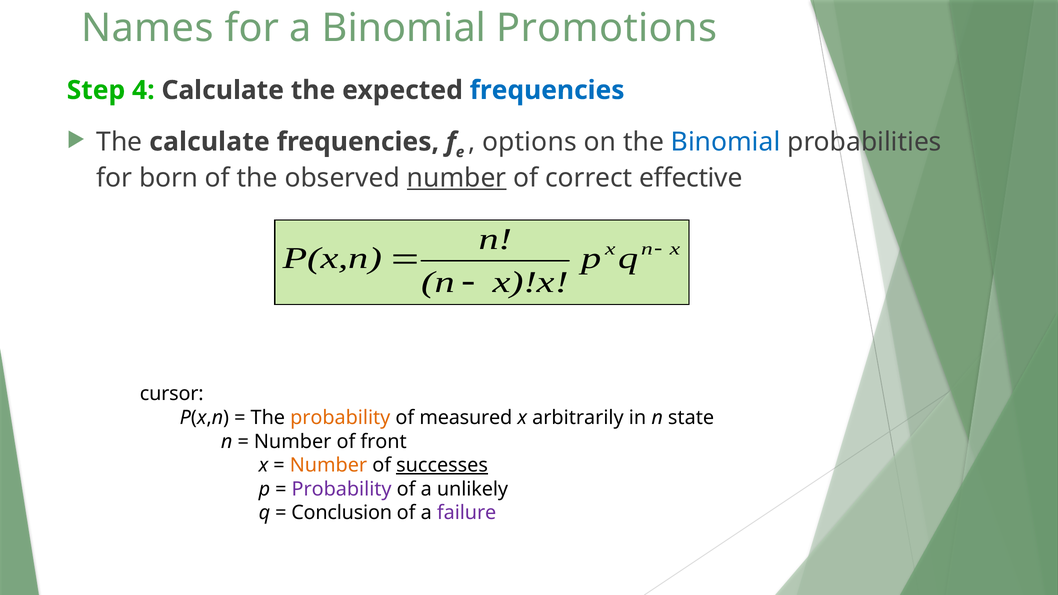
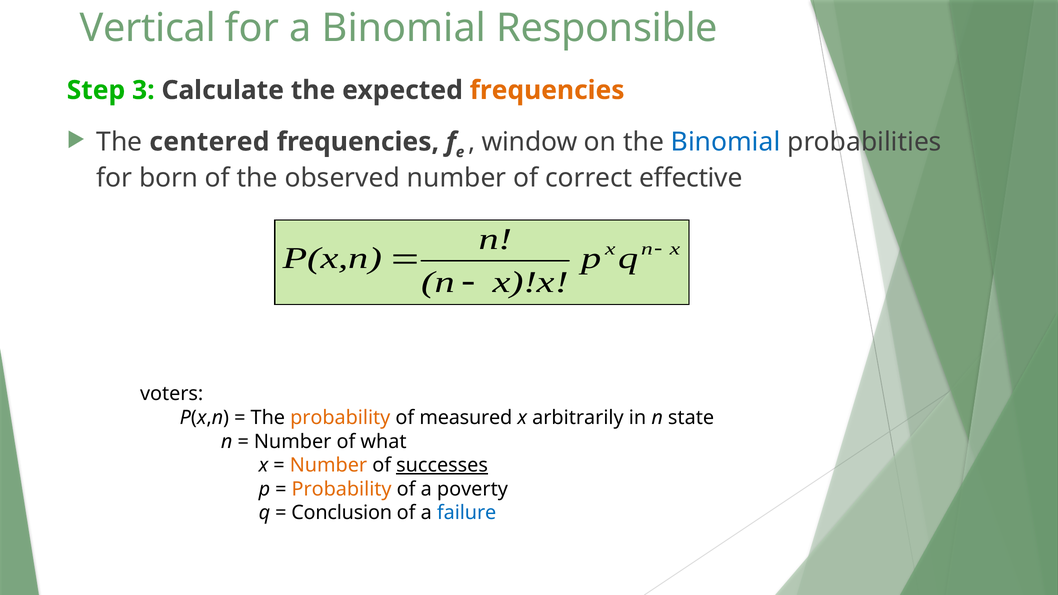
Names: Names -> Vertical
Promotions: Promotions -> Responsible
4: 4 -> 3
frequencies at (547, 90) colour: blue -> orange
The calculate: calculate -> centered
options: options -> window
number at (457, 178) underline: present -> none
cursor: cursor -> voters
front: front -> what
Probability at (342, 489) colour: purple -> orange
unlikely: unlikely -> poverty
failure colour: purple -> blue
